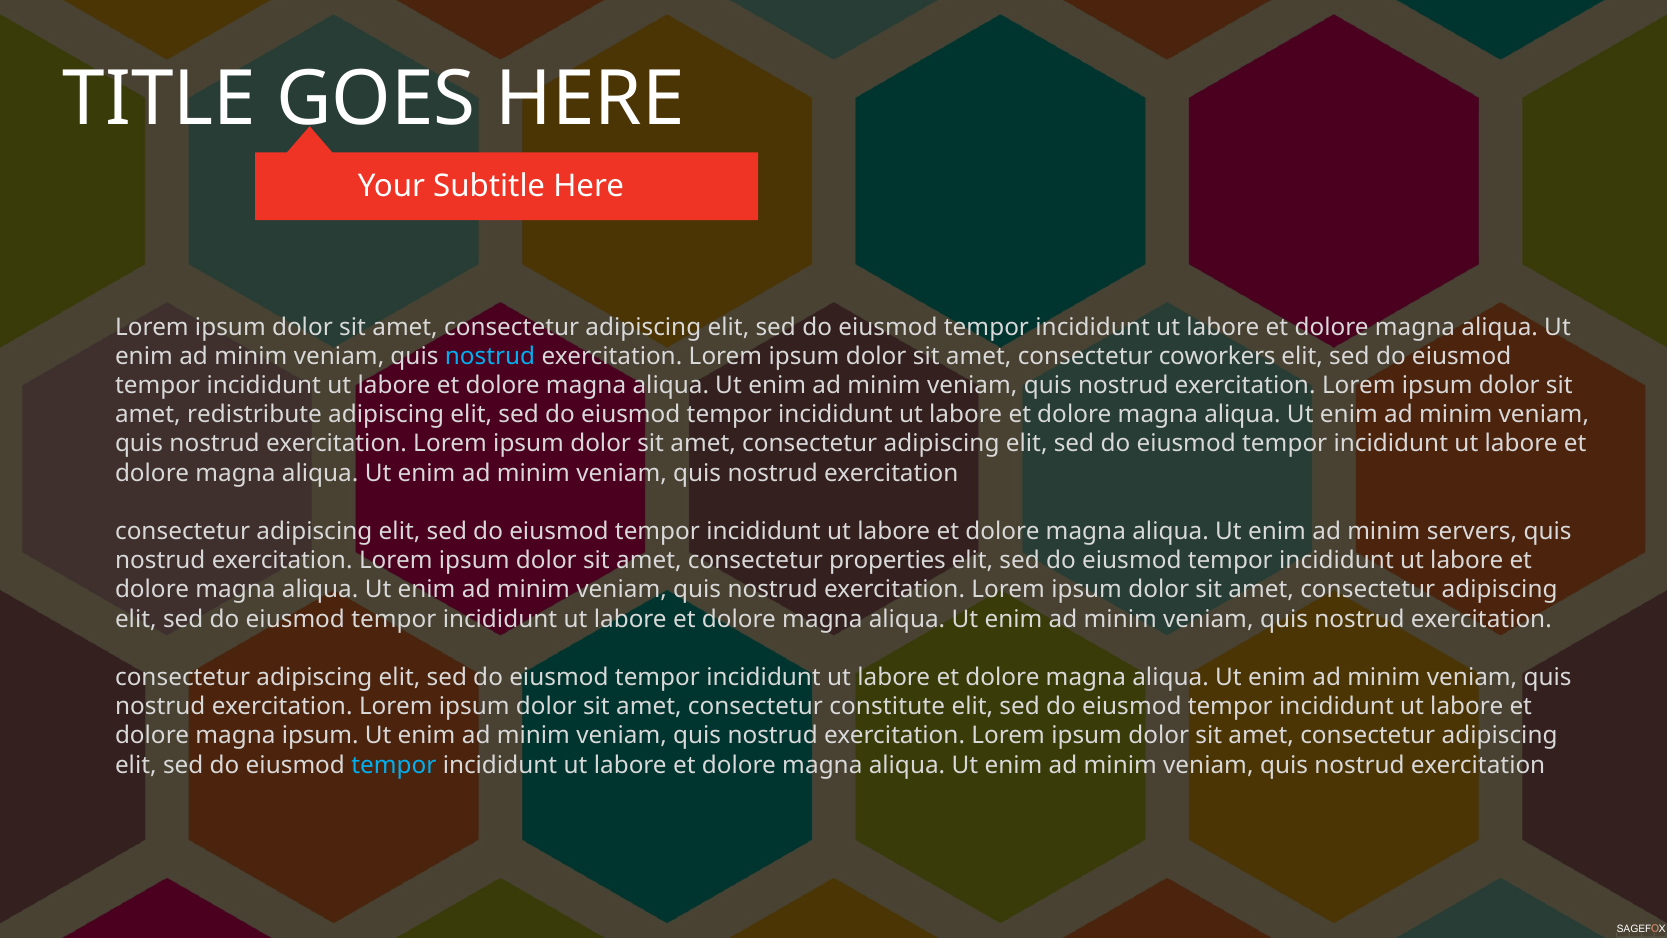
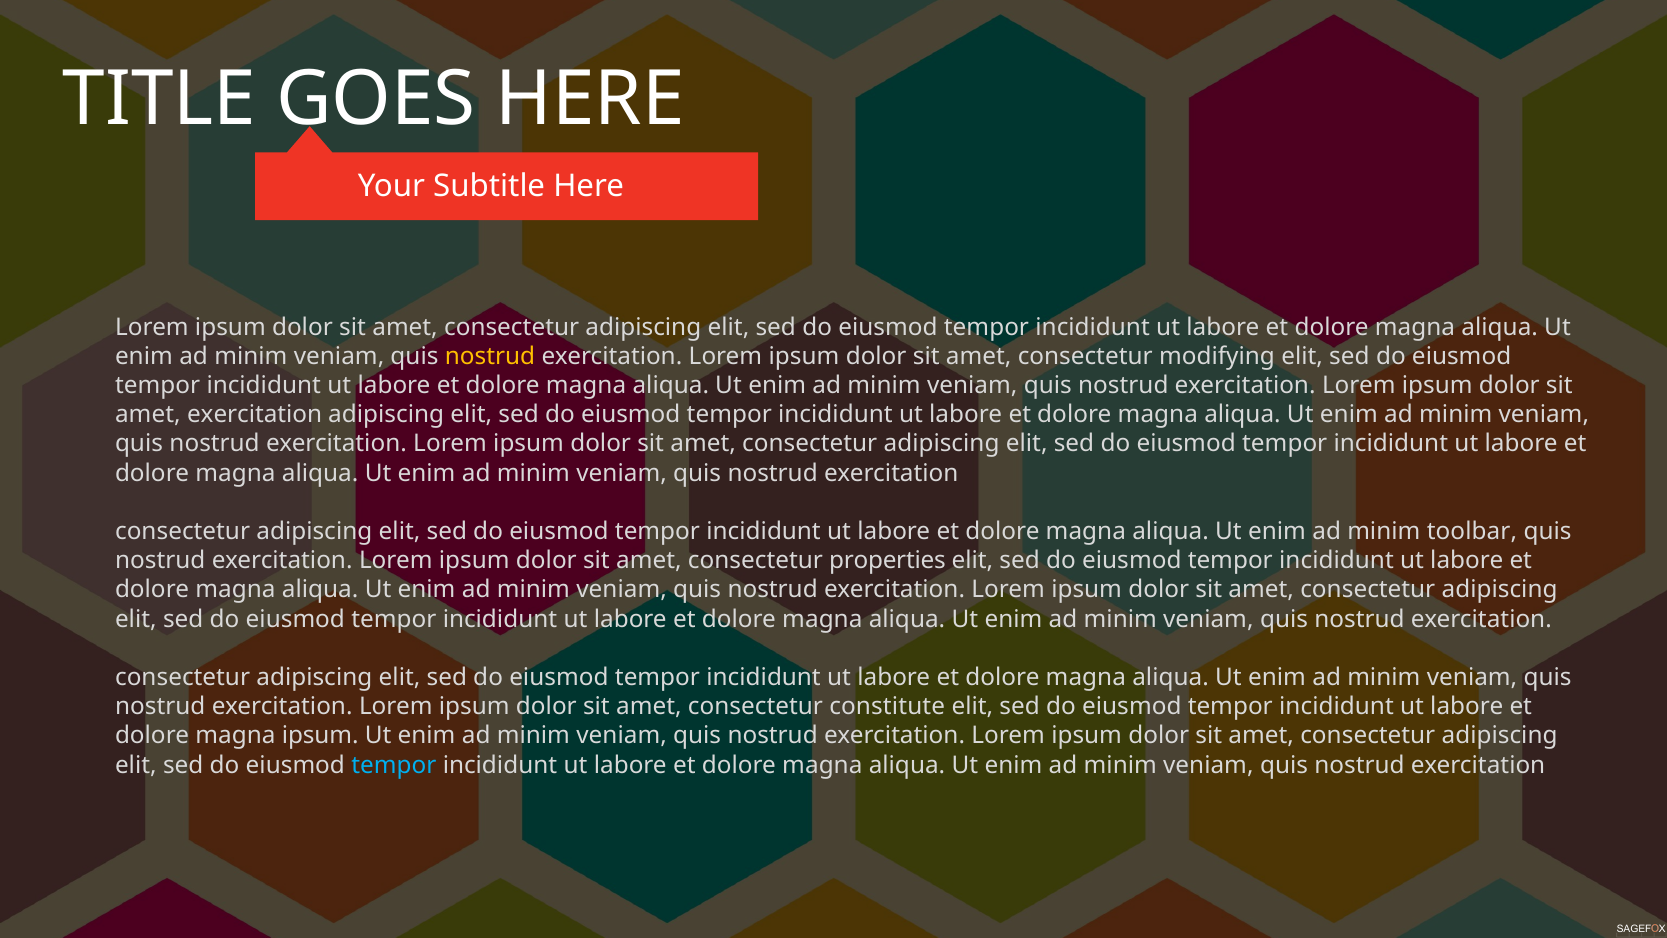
nostrud at (490, 356) colour: light blue -> yellow
coworkers: coworkers -> modifying
amet redistribute: redistribute -> exercitation
servers: servers -> toolbar
